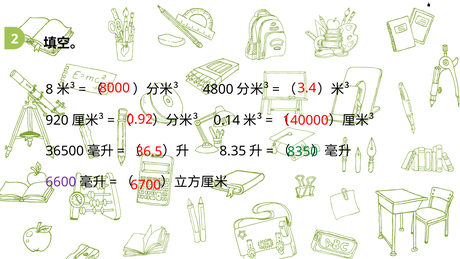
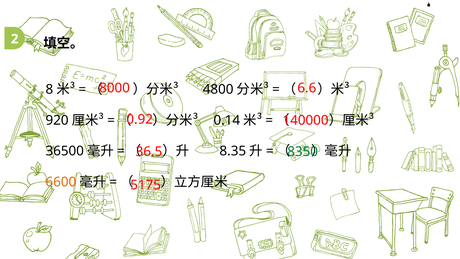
3.4: 3.4 -> 6.6
6600 colour: purple -> orange
6700: 6700 -> 5175
